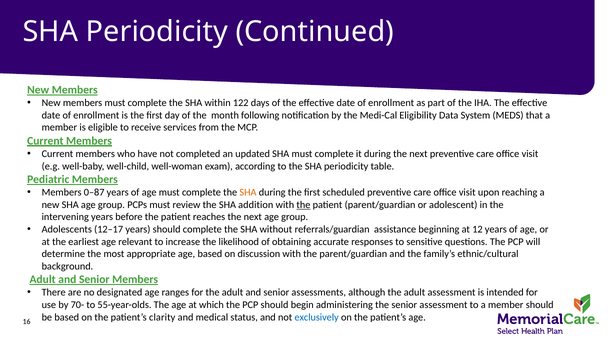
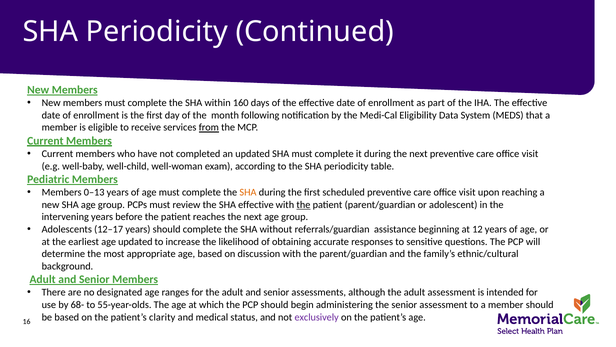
122: 122 -> 160
from underline: none -> present
0–87: 0–87 -> 0–13
SHA addition: addition -> effective
age relevant: relevant -> updated
70-: 70- -> 68-
exclusively colour: blue -> purple
